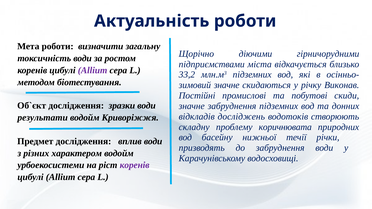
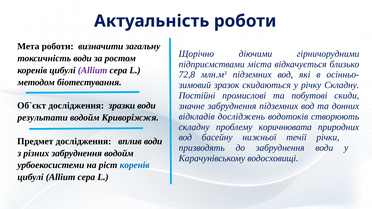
33,2: 33,2 -> 72,8
значне at (227, 85): значне -> зразок
річку Виконав: Виконав -> Складну
різних характером: характером -> забруднення
коренів at (135, 165) colour: purple -> blue
